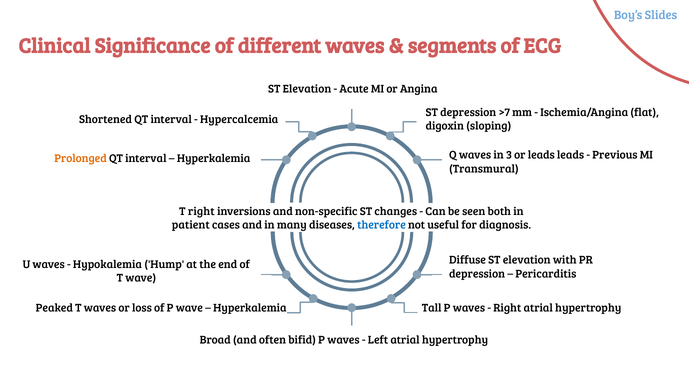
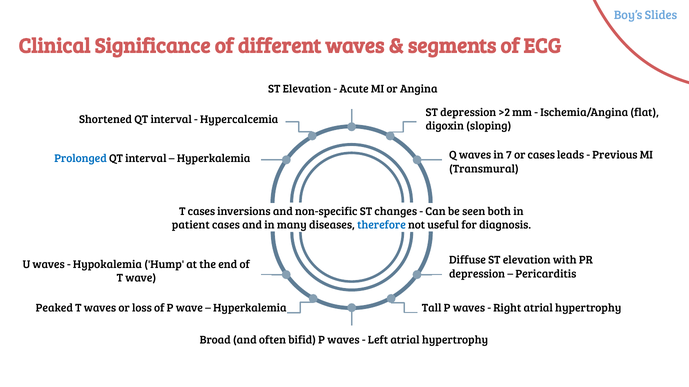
>7: >7 -> >2
3: 3 -> 7
or leads: leads -> cases
Prolonged colour: orange -> blue
T right: right -> cases
